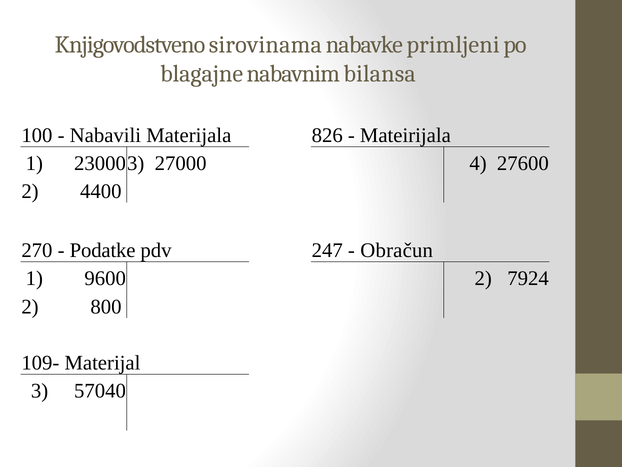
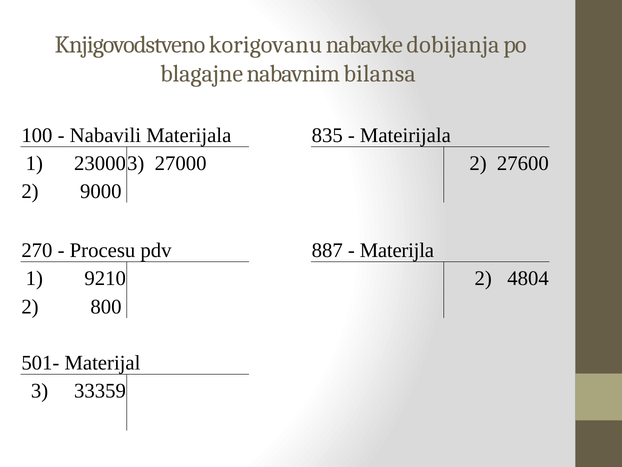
sirovinama: sirovinama -> korigovanu
primljeni: primljeni -> dobijanja
826: 826 -> 835
27000 4: 4 -> 2
4400: 4400 -> 9000
Podatke: Podatke -> Procesu
247: 247 -> 887
Obračun: Obračun -> Materijla
9600: 9600 -> 9210
7924: 7924 -> 4804
109-: 109- -> 501-
57040: 57040 -> 33359
